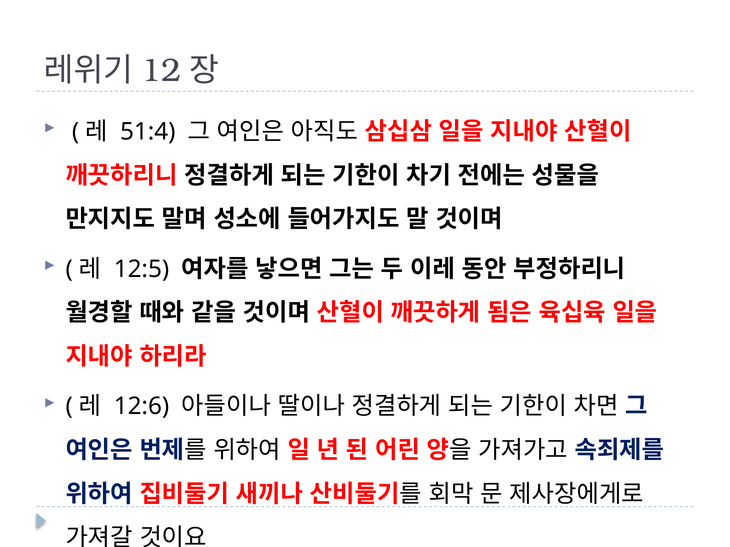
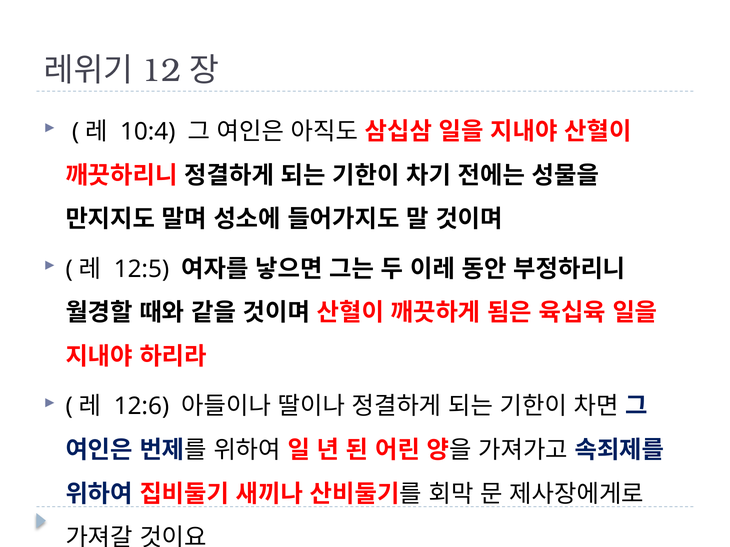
51:4: 51:4 -> 10:4
